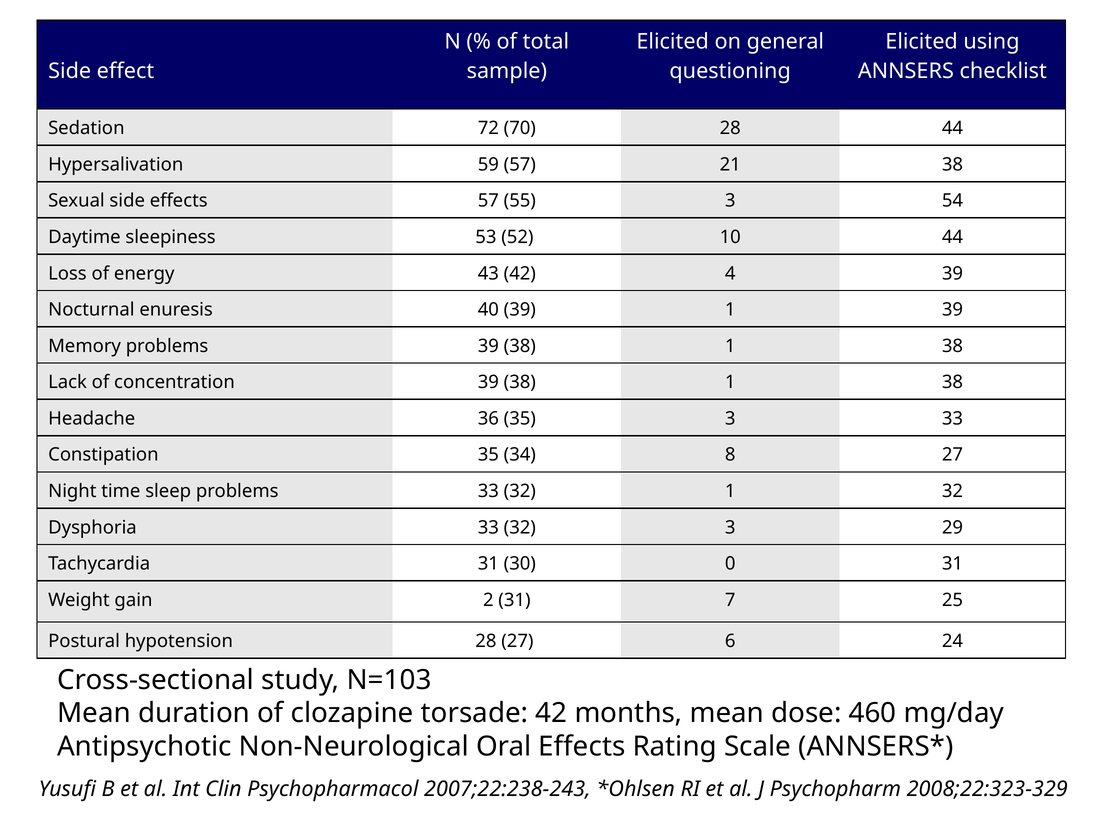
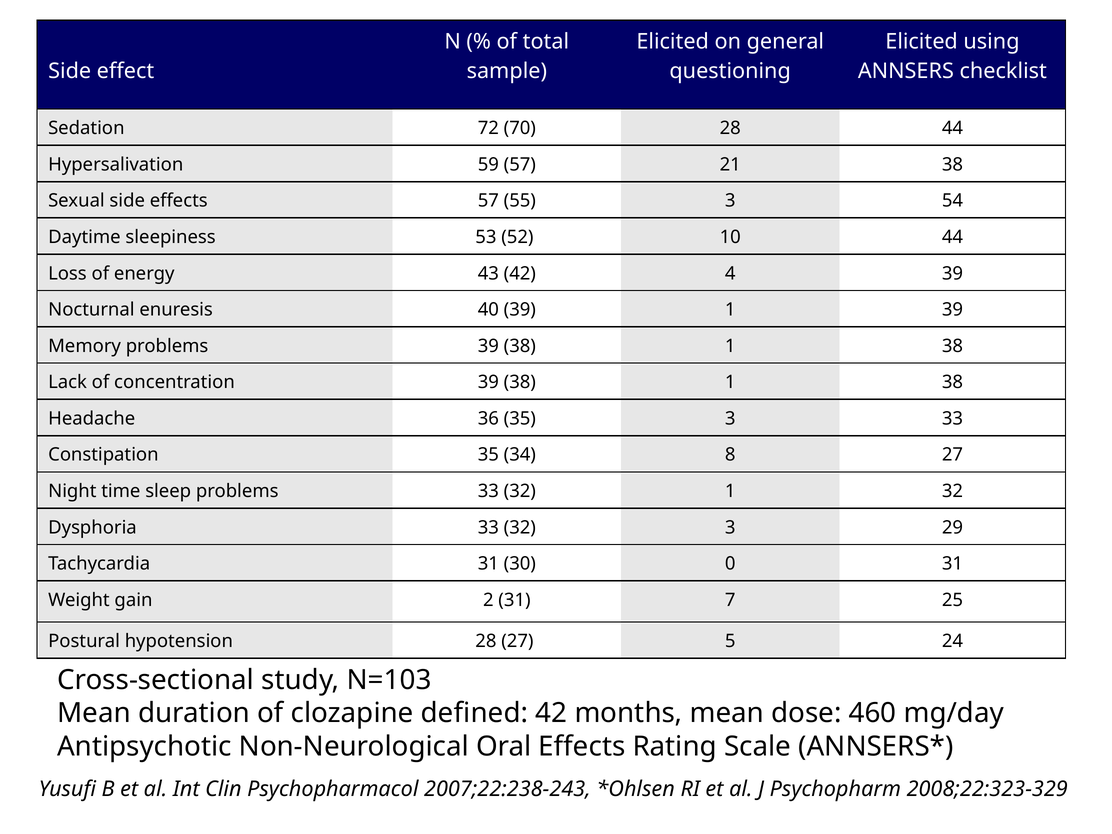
6: 6 -> 5
torsade: torsade -> defined
